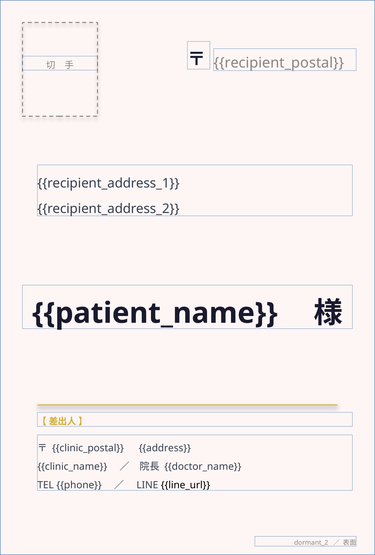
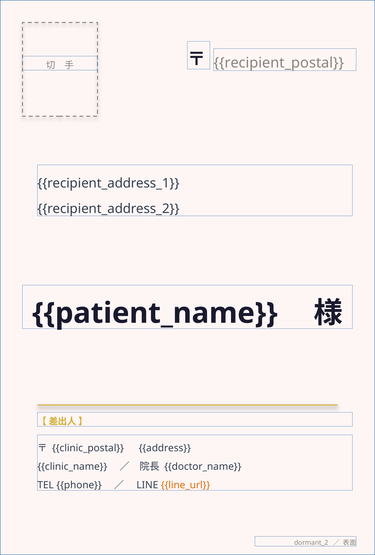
line_url colour: black -> orange
